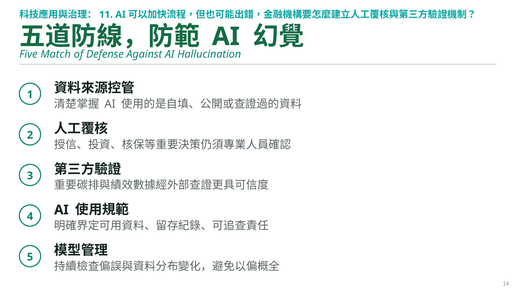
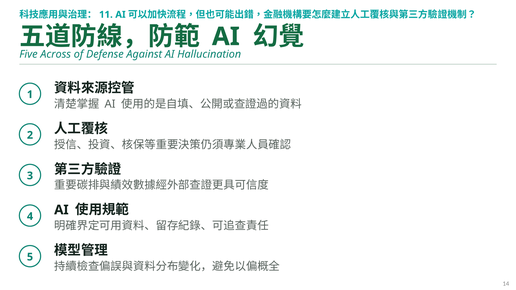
Match: Match -> Across
